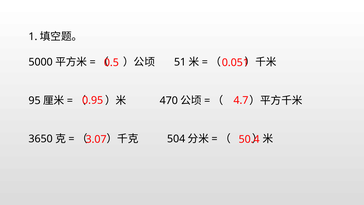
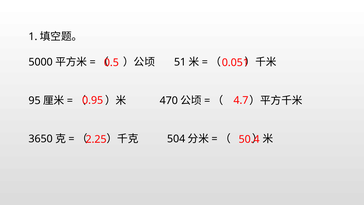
3.07: 3.07 -> 2.25
